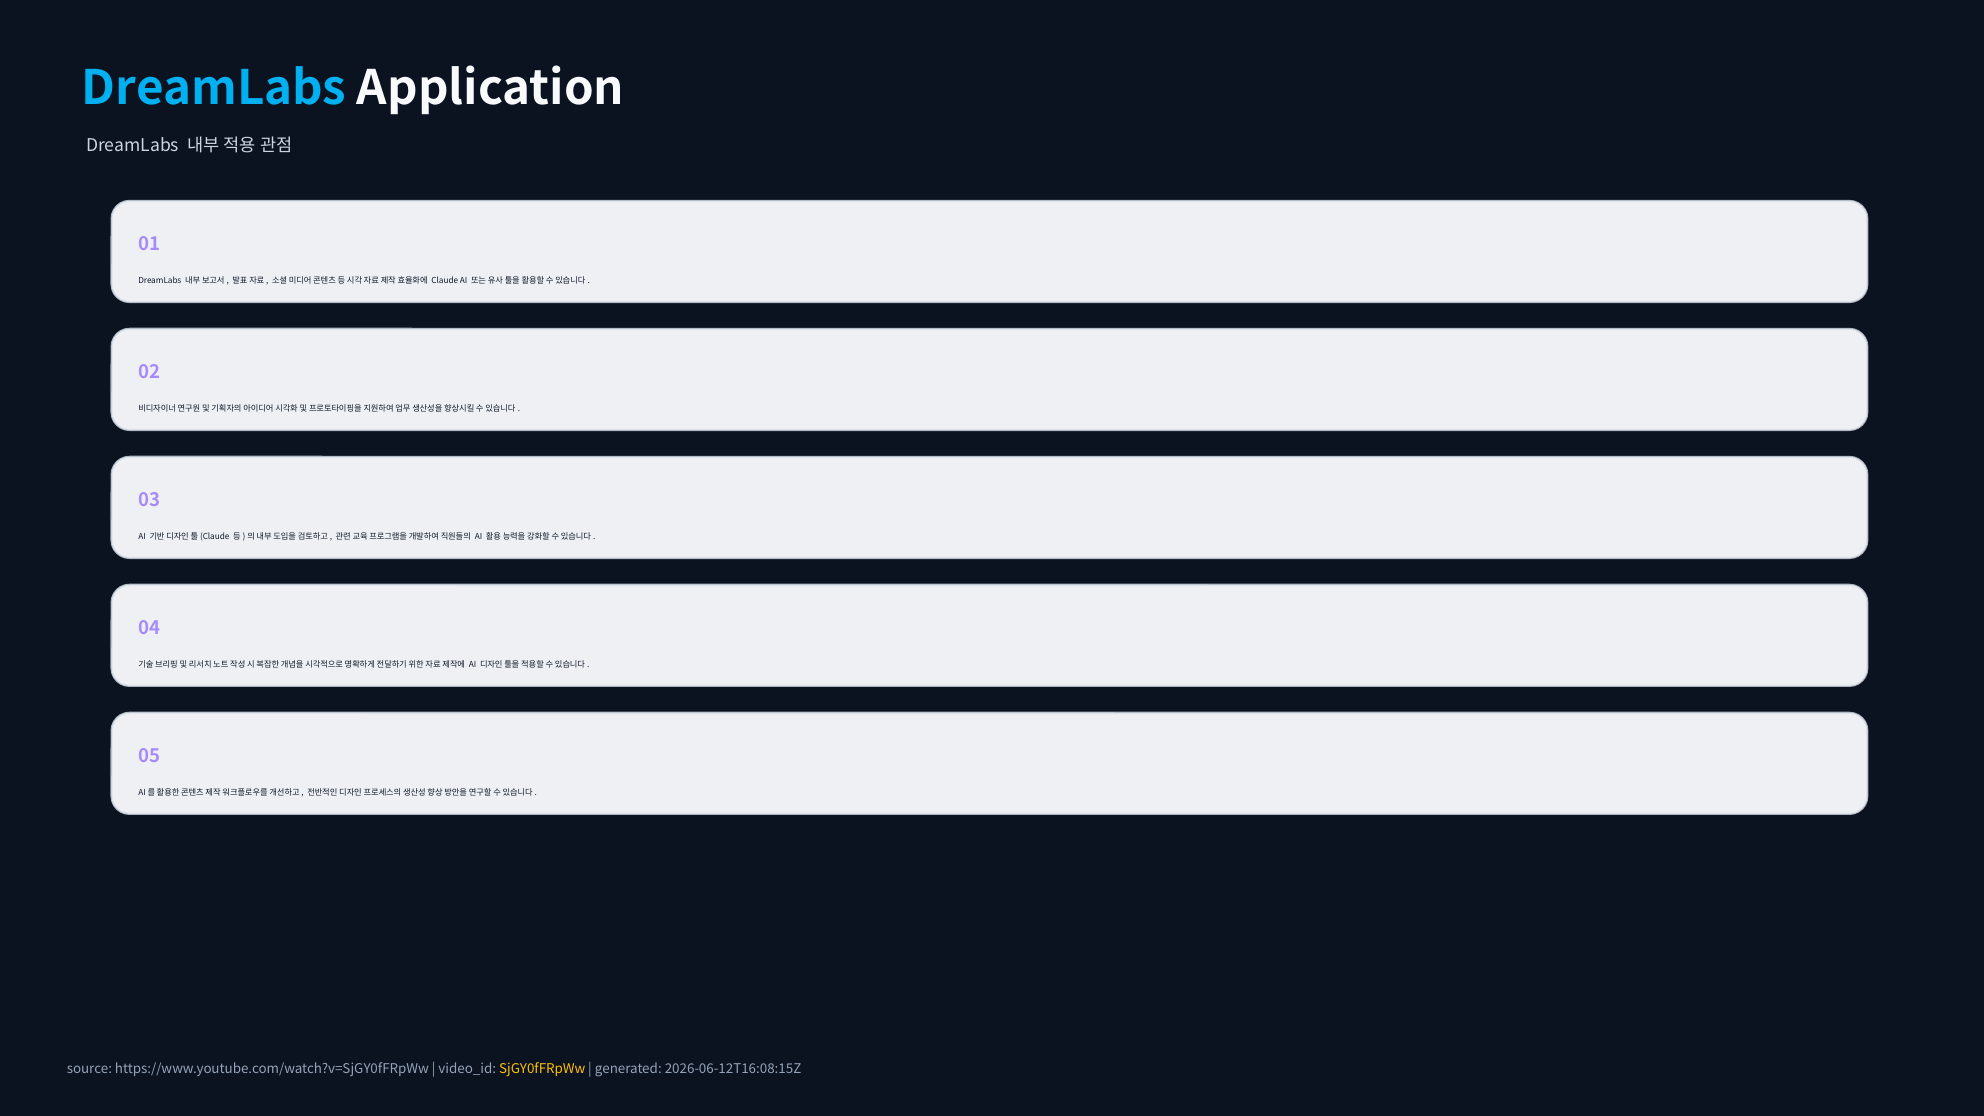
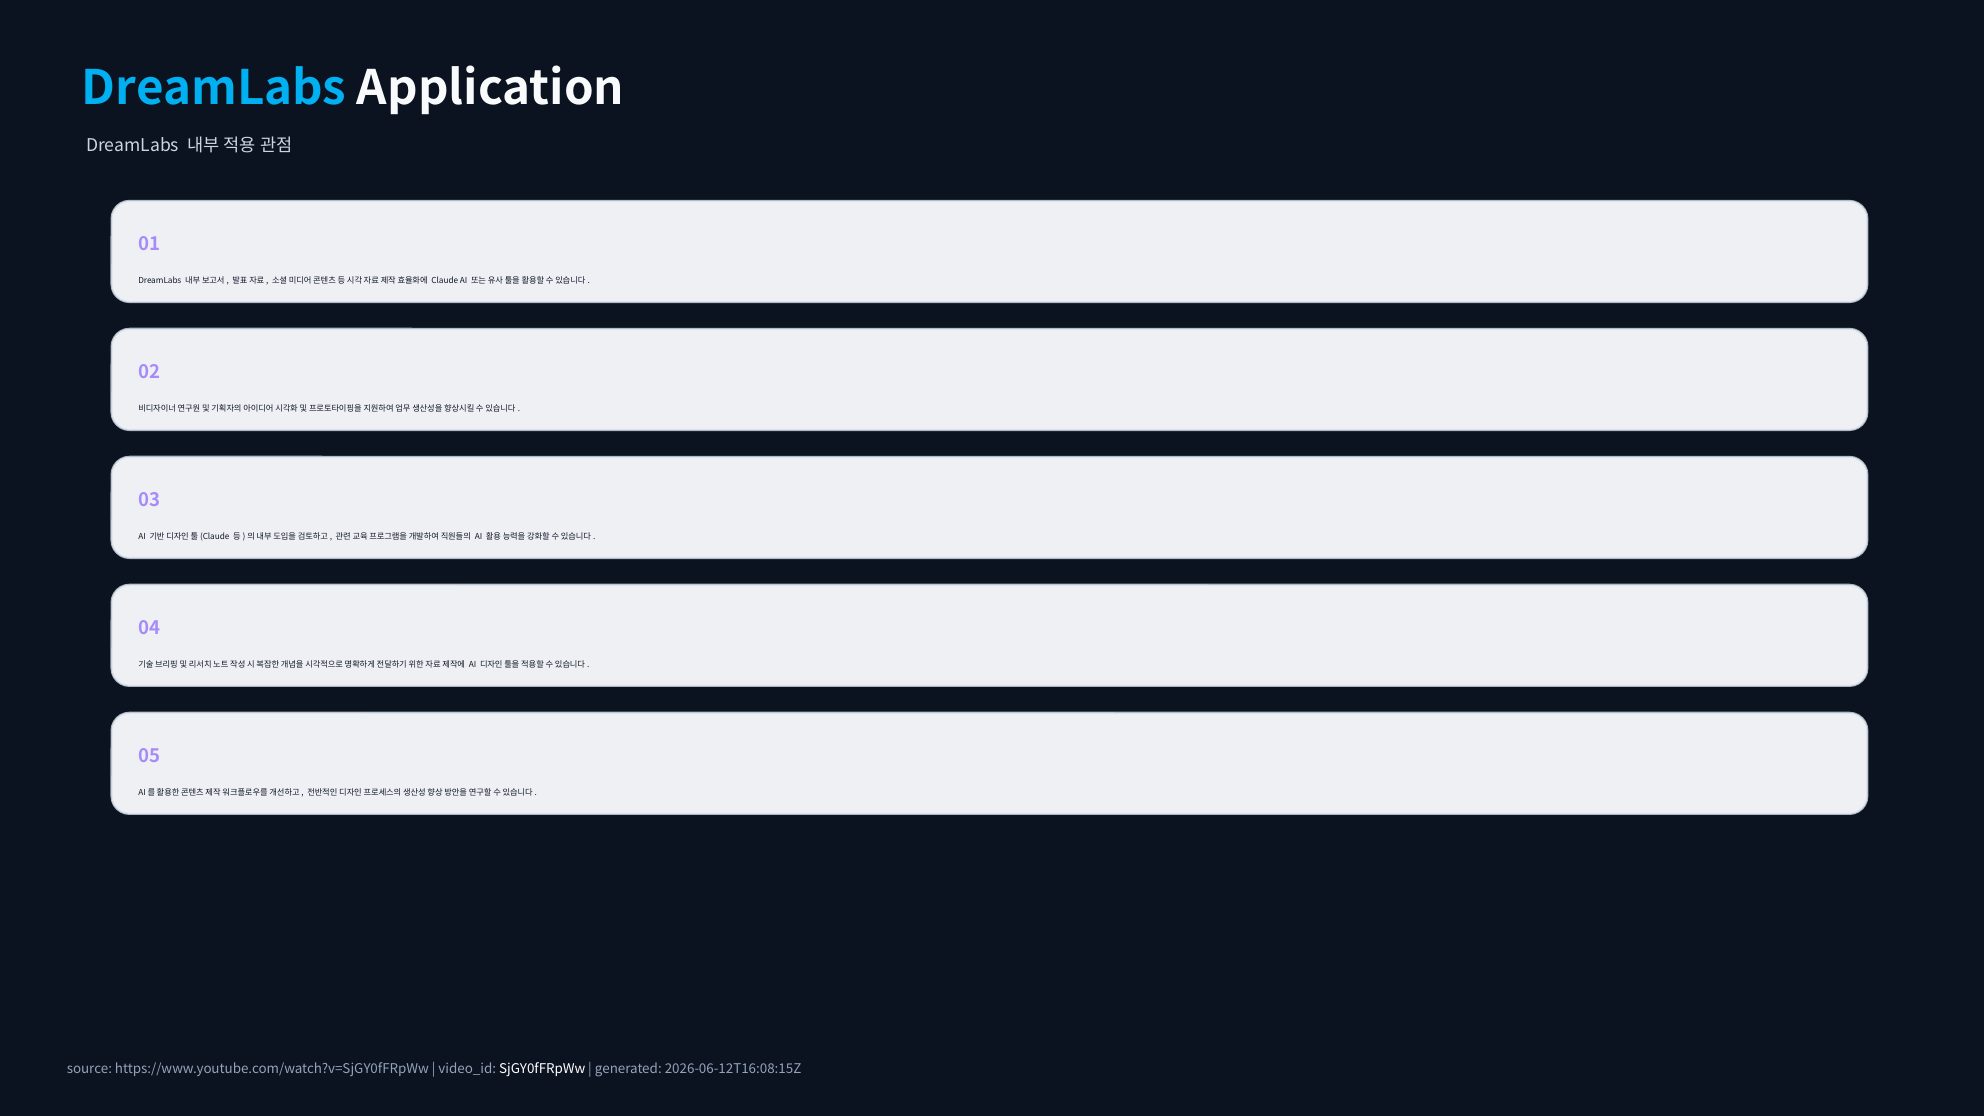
SjGY0fFRpWw colour: yellow -> white
